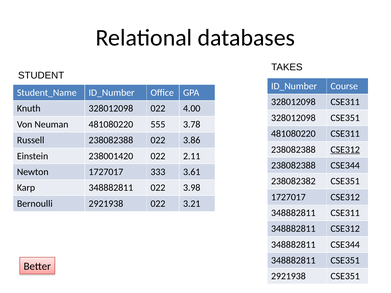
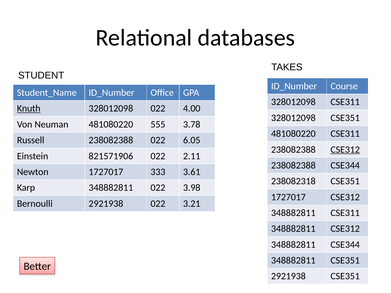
Knuth underline: none -> present
3.86: 3.86 -> 6.05
238001420: 238001420 -> 821571906
238082382: 238082382 -> 238082318
